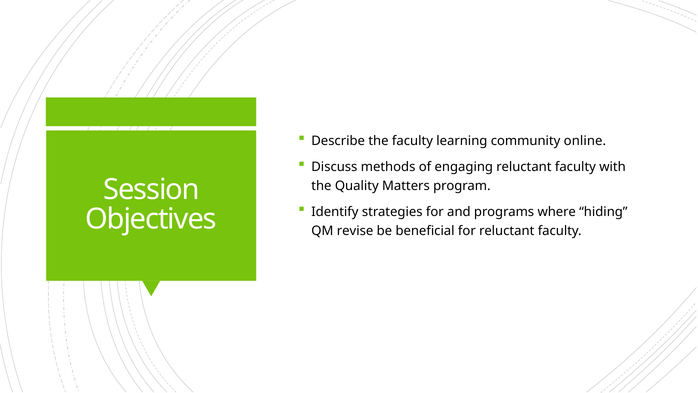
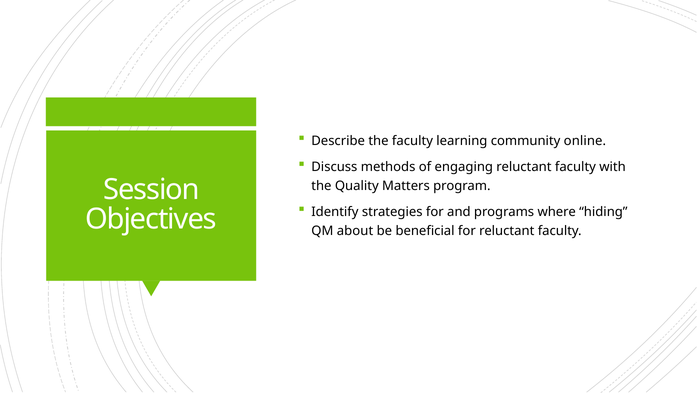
revise: revise -> about
